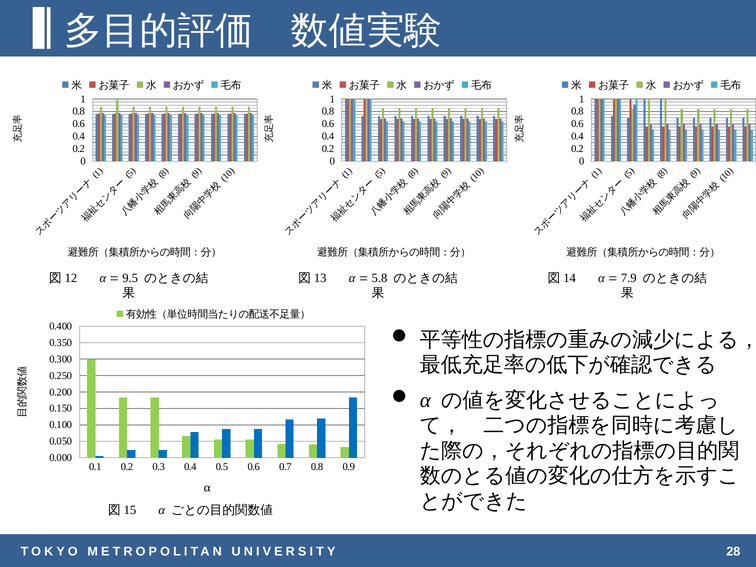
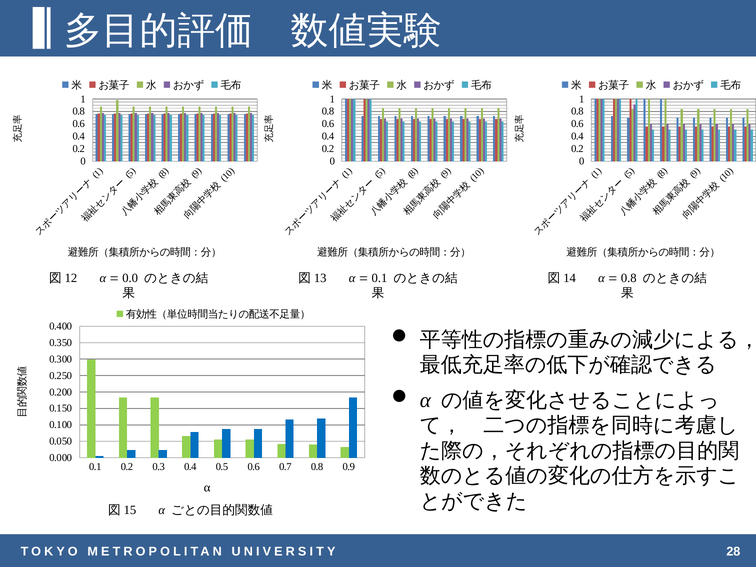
9.5: 9.5 -> 0.0
5.8 at (379, 278): 5.8 -> 0.1
7.9 at (629, 278): 7.9 -> 0.8
